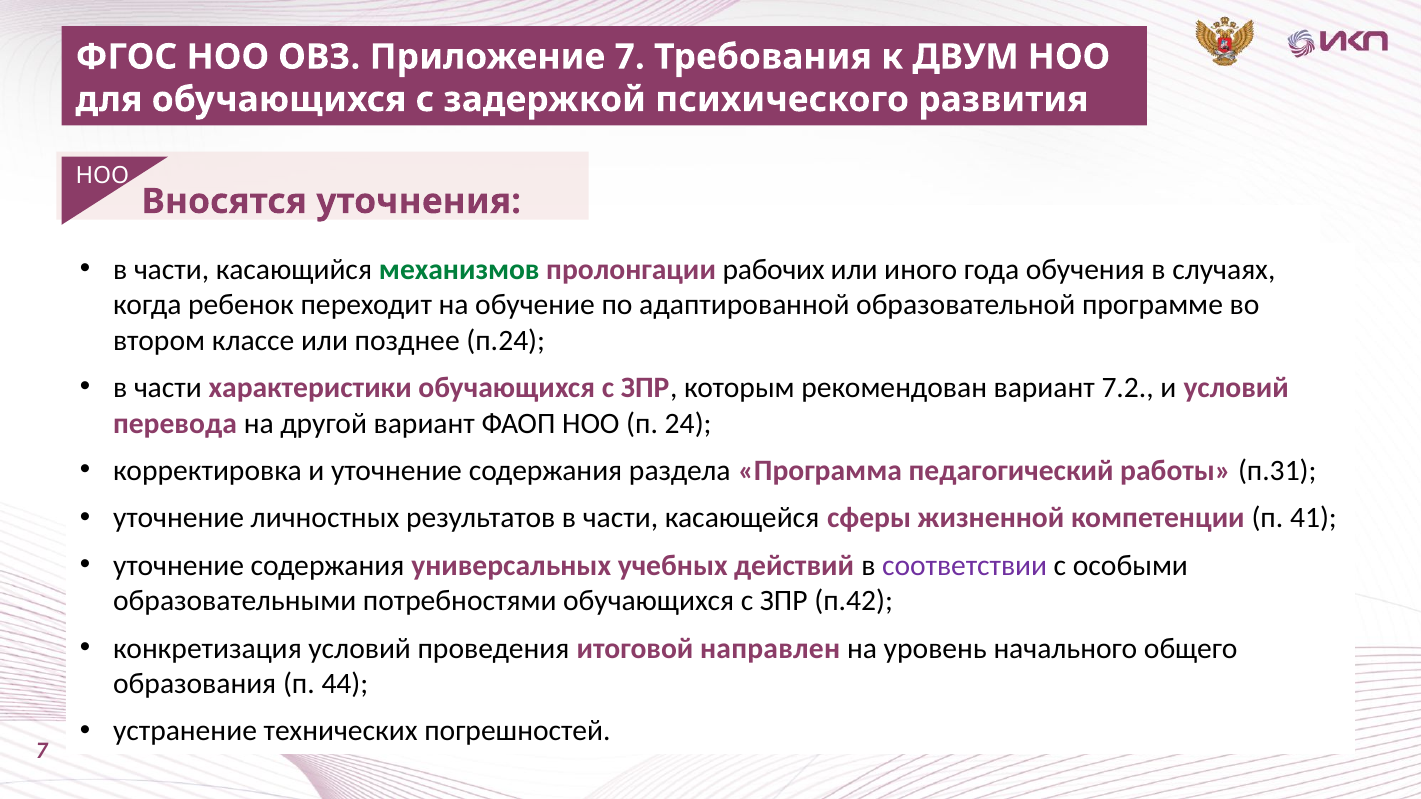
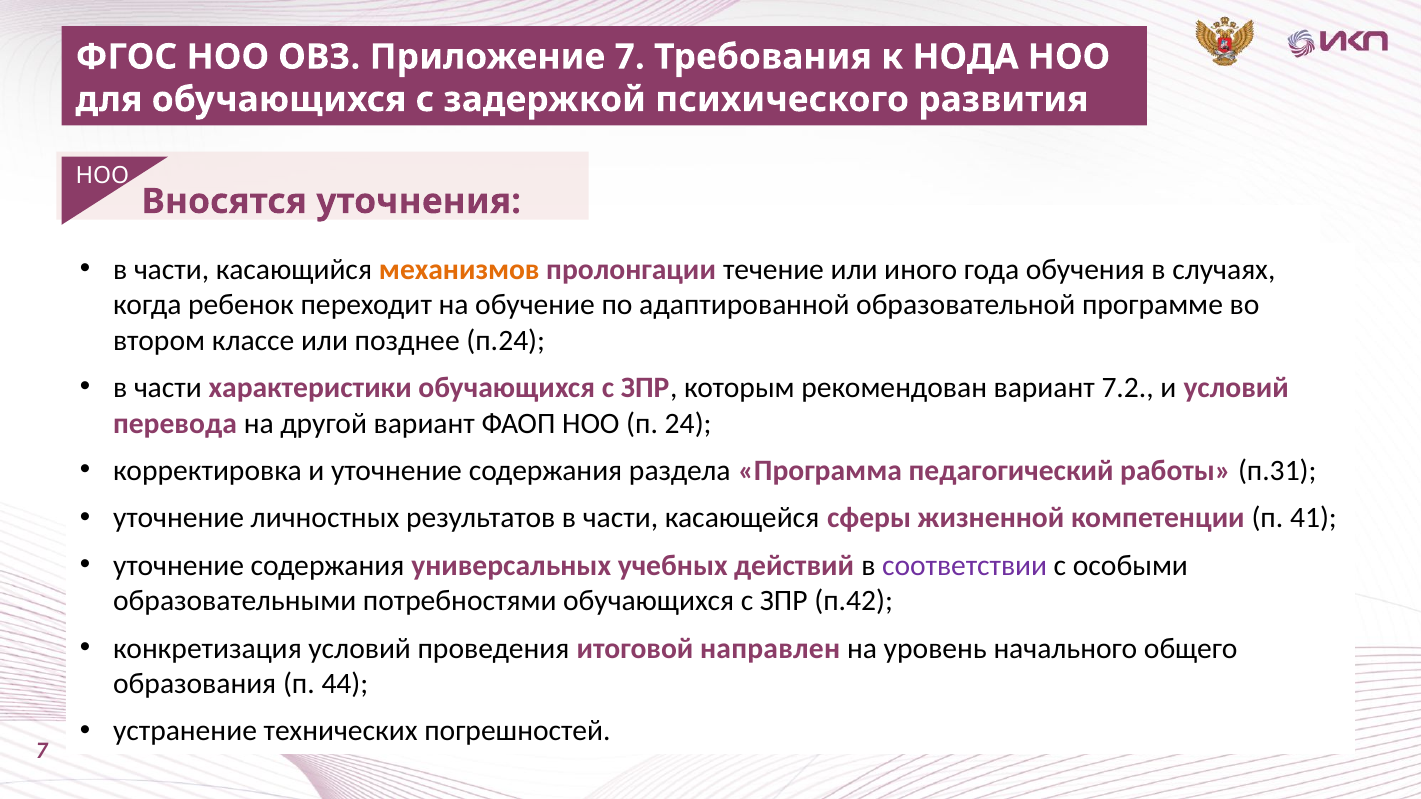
ДВУМ: ДВУМ -> НОДА
механизмов colour: green -> orange
рабочих: рабочих -> течение
